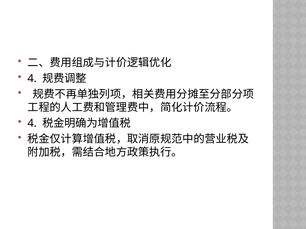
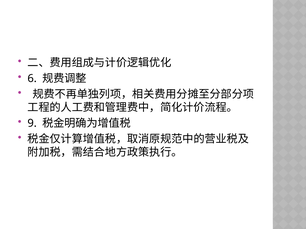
4 at (32, 79): 4 -> 6
4 at (32, 123): 4 -> 9
